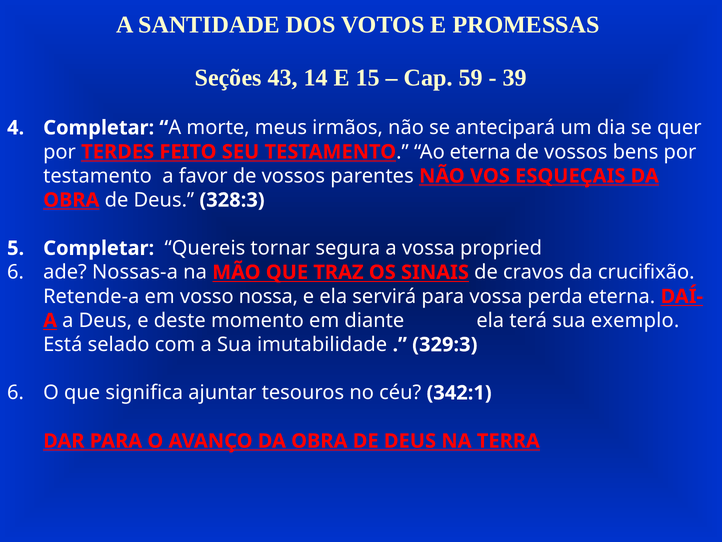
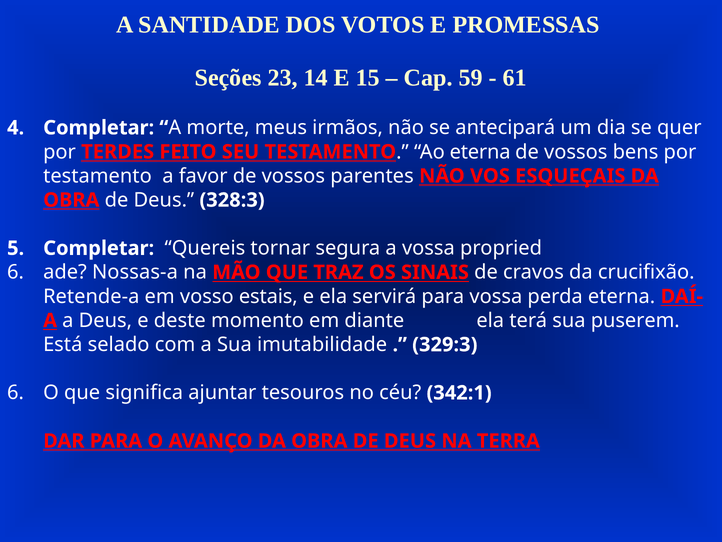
43: 43 -> 23
39: 39 -> 61
nossa: nossa -> estais
exemplo: exemplo -> puserem
